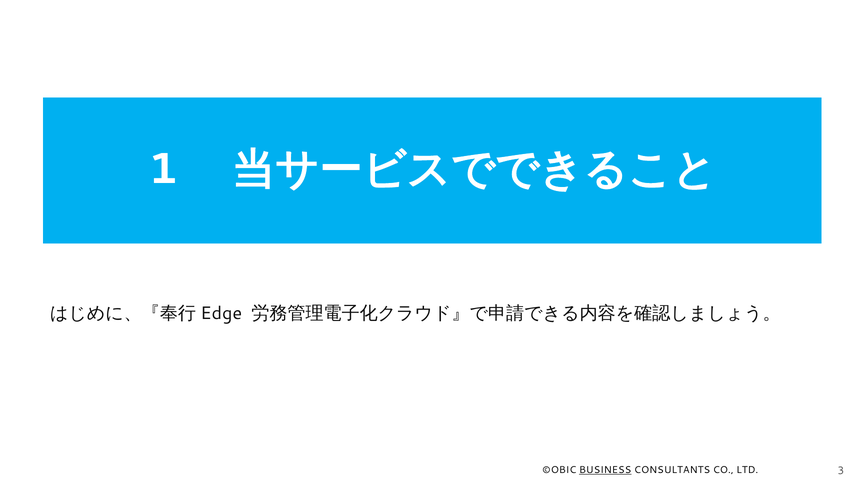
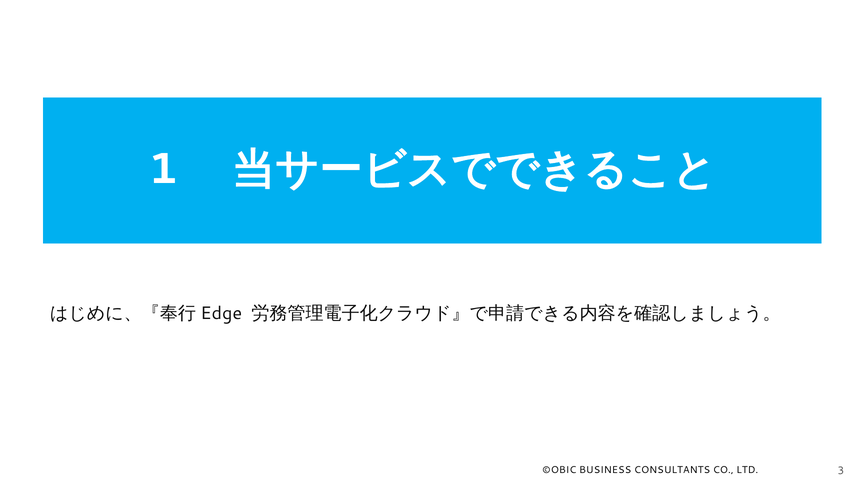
BUSINESS underline: present -> none
